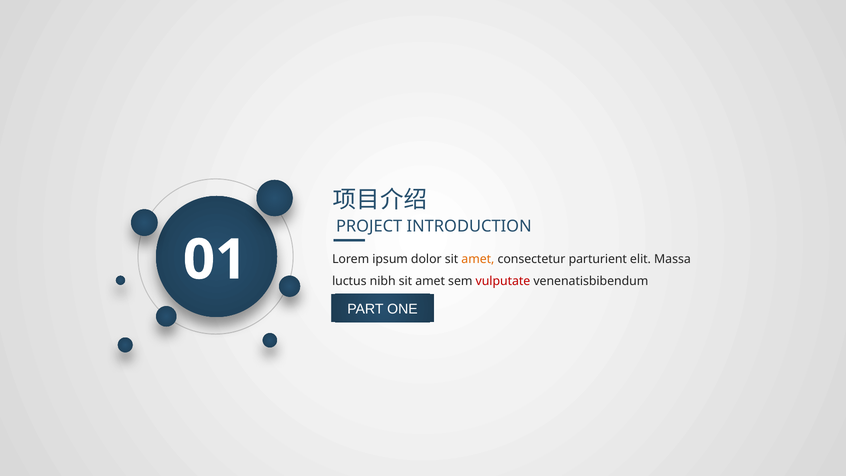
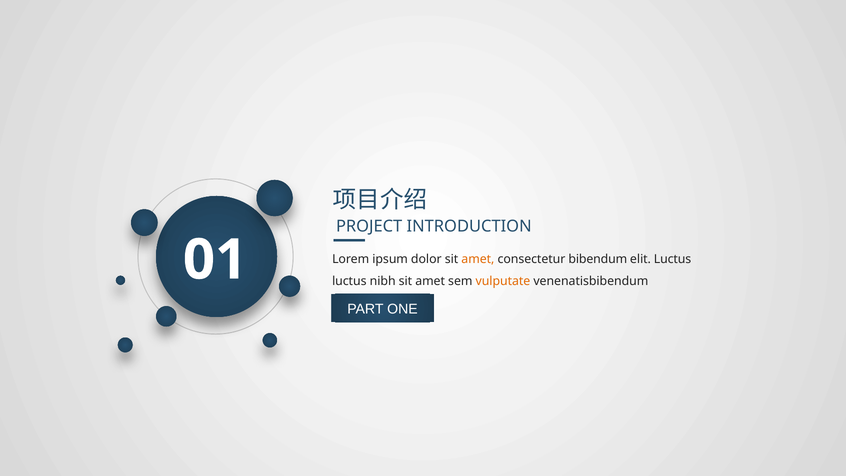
parturient: parturient -> bibendum
elit Massa: Massa -> Luctus
vulputate colour: red -> orange
